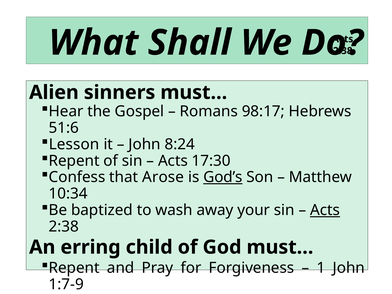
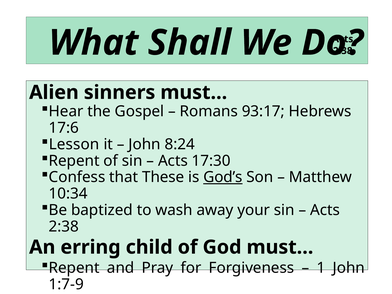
98:17: 98:17 -> 93:17
51:6: 51:6 -> 17:6
Arose: Arose -> These
Acts at (325, 210) underline: present -> none
